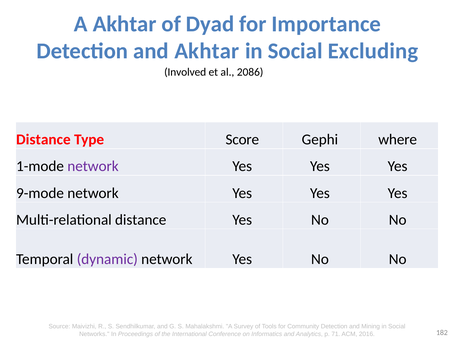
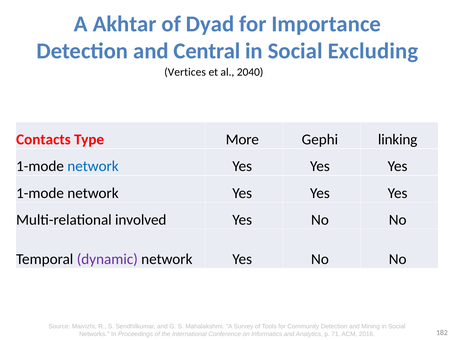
and Akhtar: Akhtar -> Central
Involved: Involved -> Vertices
2086: 2086 -> 2040
Distance at (43, 140): Distance -> Contacts
Score: Score -> More
where: where -> linking
network at (93, 167) colour: purple -> blue
9-mode at (40, 193): 9-mode -> 1-mode
Multi-relational distance: distance -> involved
